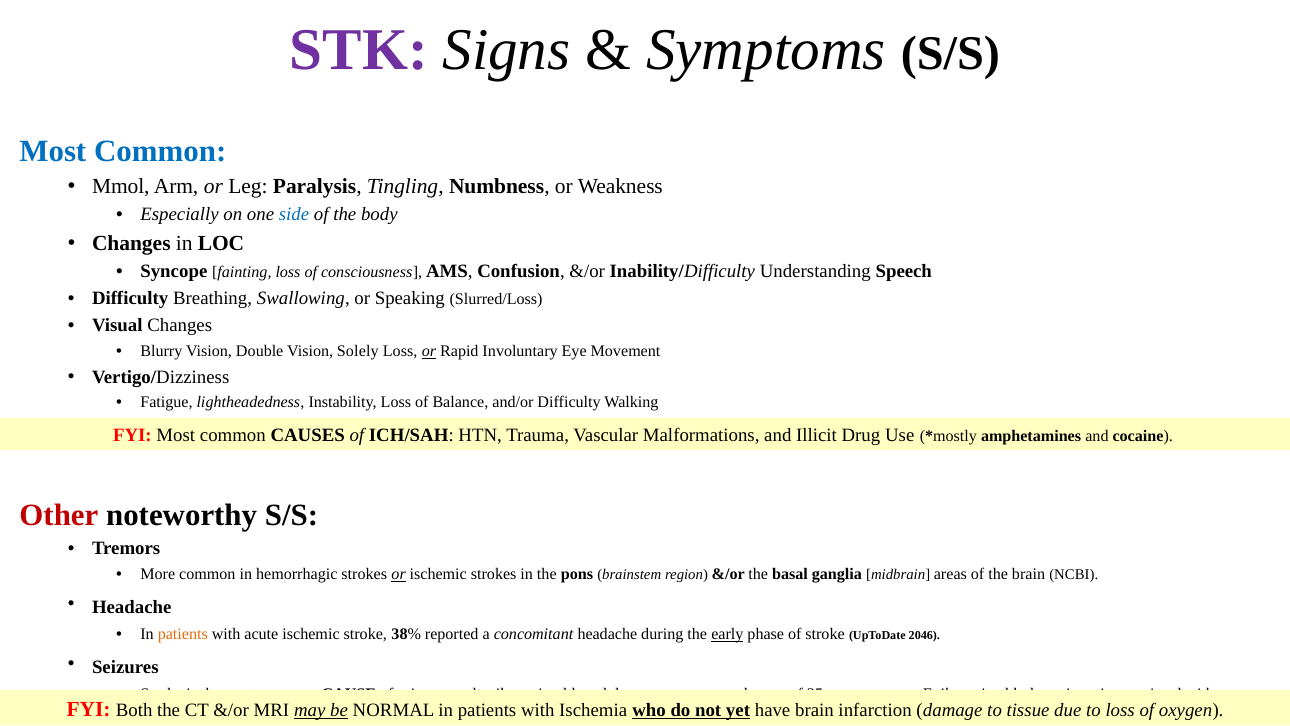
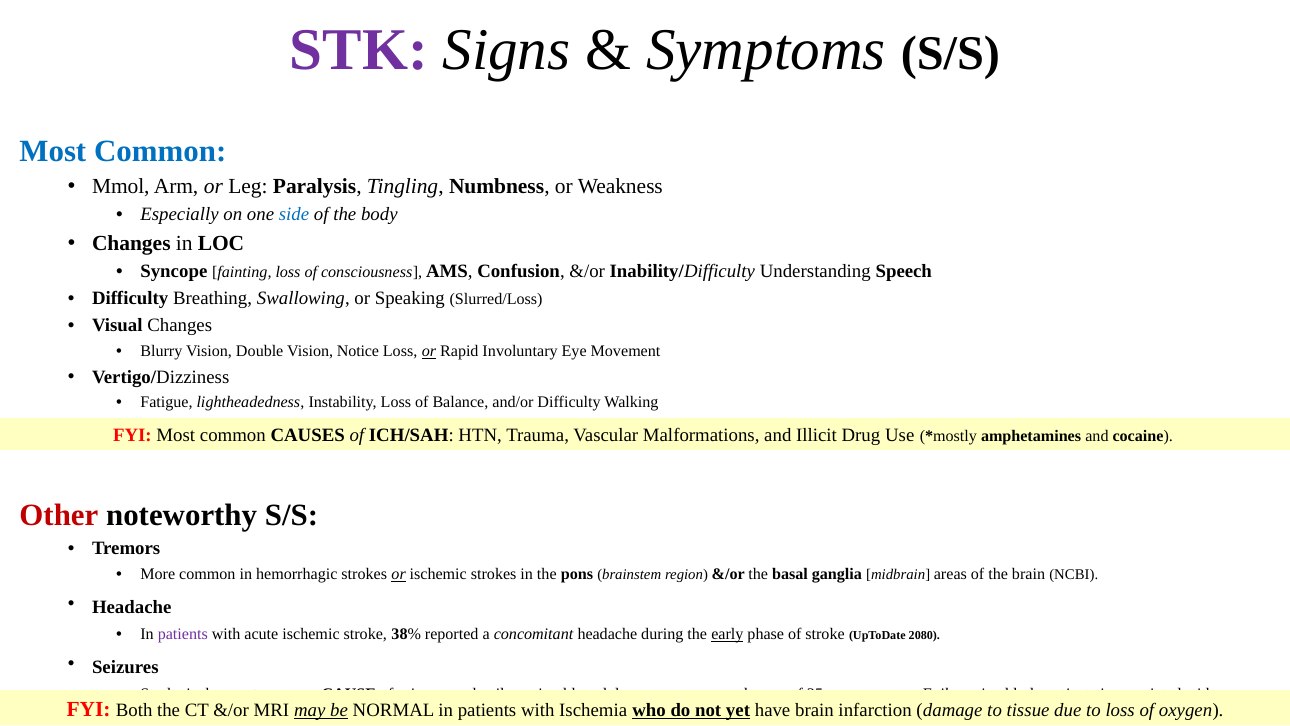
Solely: Solely -> Notice
patients at (183, 634) colour: orange -> purple
2046: 2046 -> 2080
